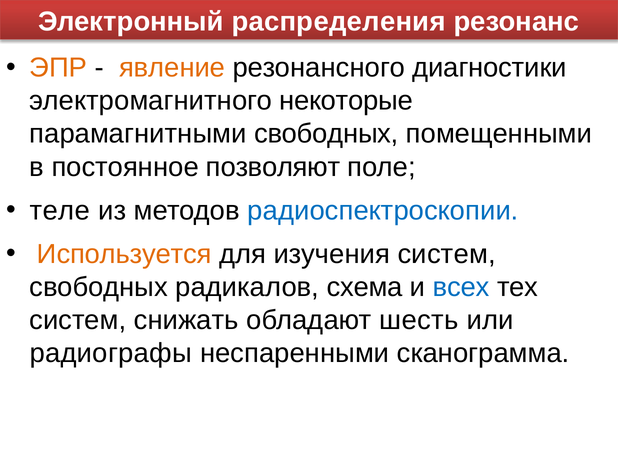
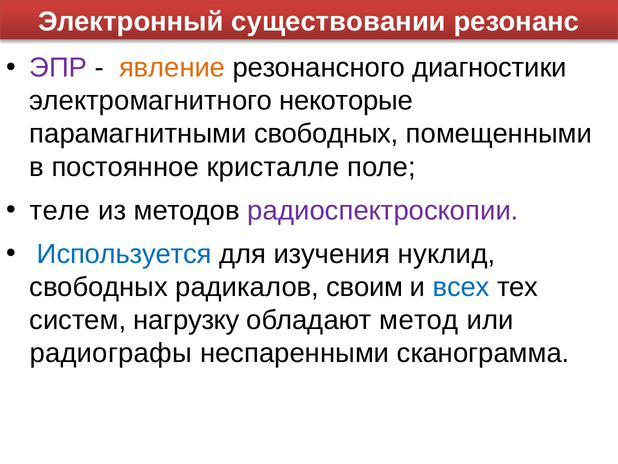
распределения: распределения -> существовании
ЭПР colour: orange -> purple
позволяют: позволяют -> кристалле
радиоспектроскопии colour: blue -> purple
Используется colour: orange -> blue
изучения систем: систем -> нуклид
схема: схема -> своим
снижать: снижать -> нагрузку
шесть: шесть -> метод
